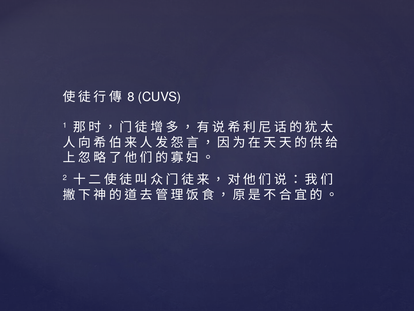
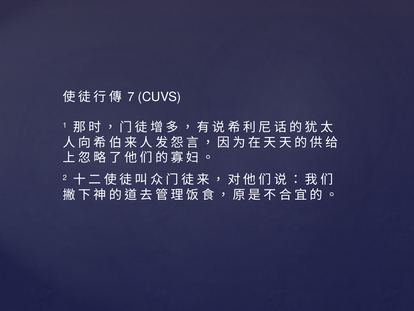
8: 8 -> 7
